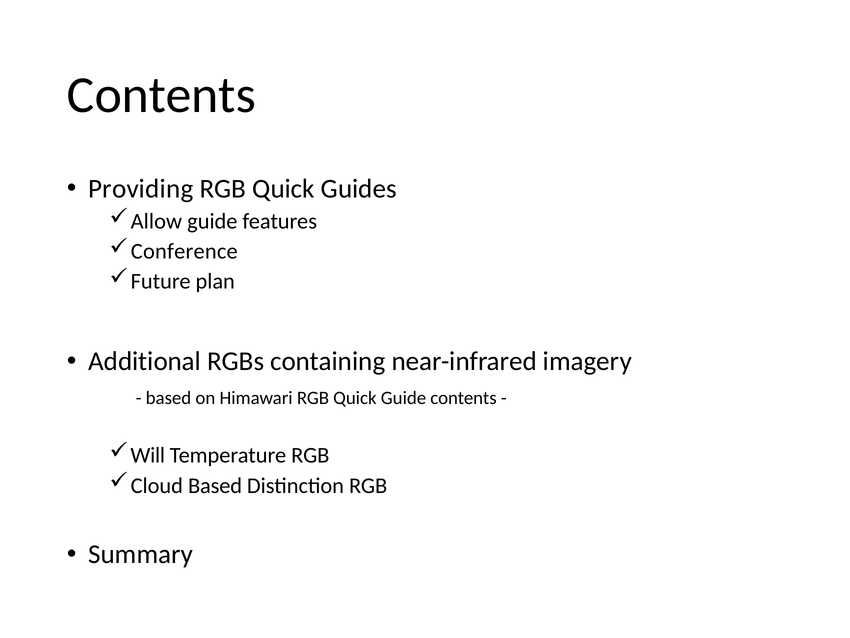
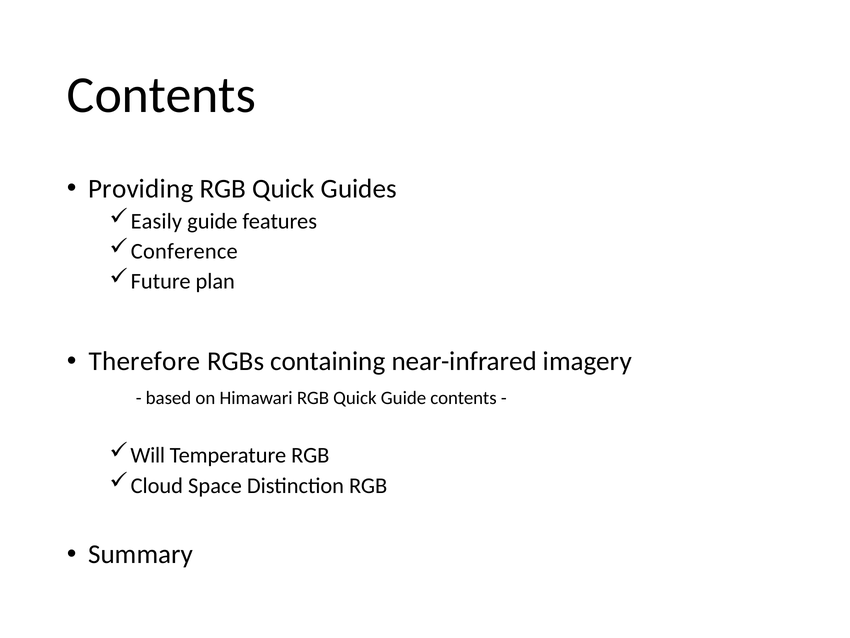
Allow: Allow -> Easily
Additional: Additional -> Therefore
Cloud Based: Based -> Space
